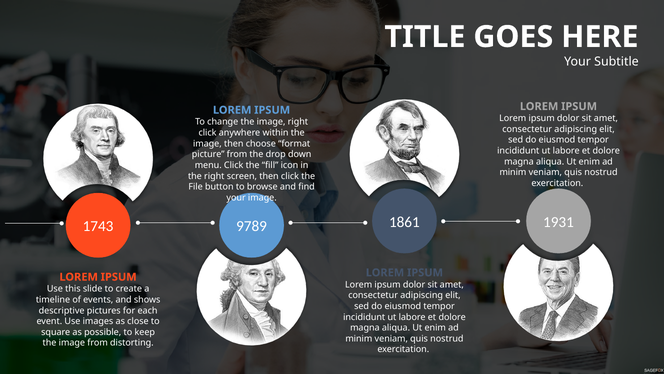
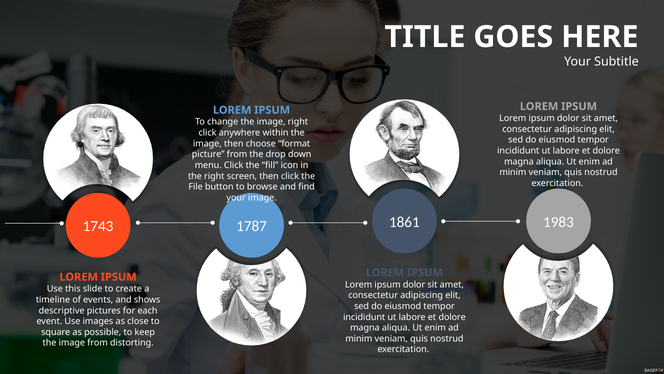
1931: 1931 -> 1983
9789: 9789 -> 1787
